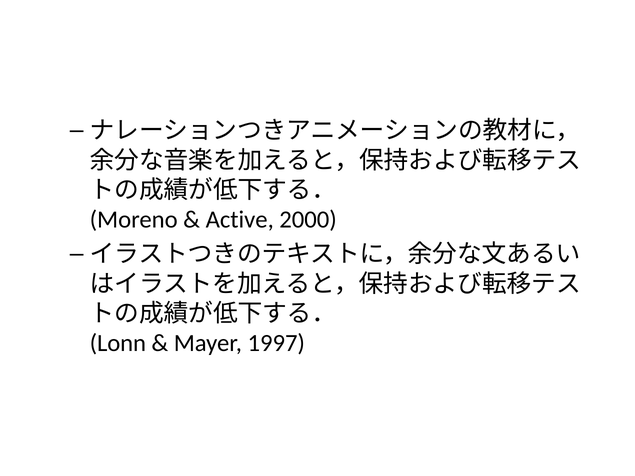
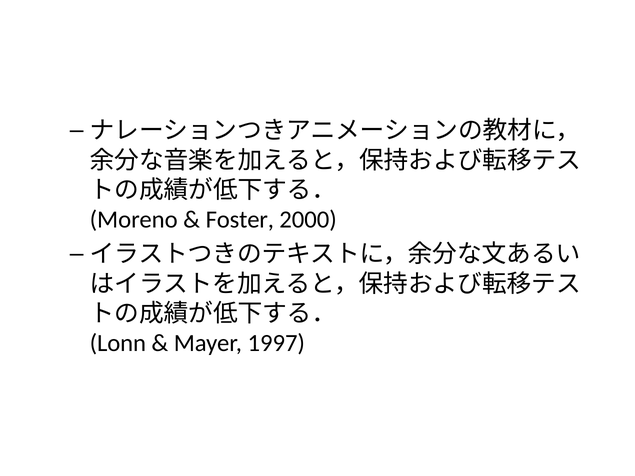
Active: Active -> Foster
